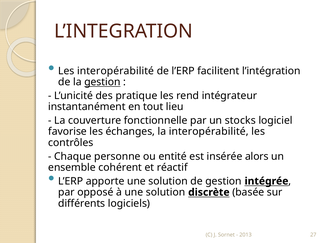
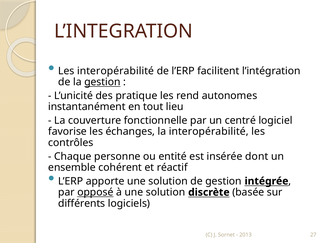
intégrateur: intégrateur -> autonomes
stocks: stocks -> centré
alors: alors -> dont
opposé underline: none -> present
